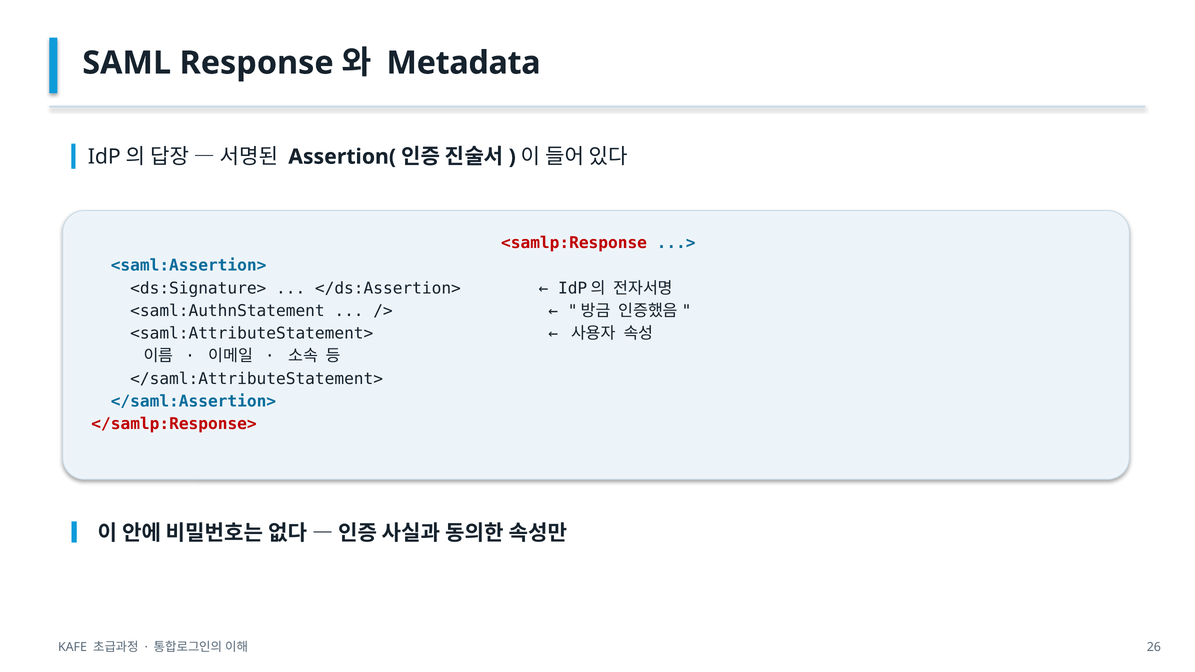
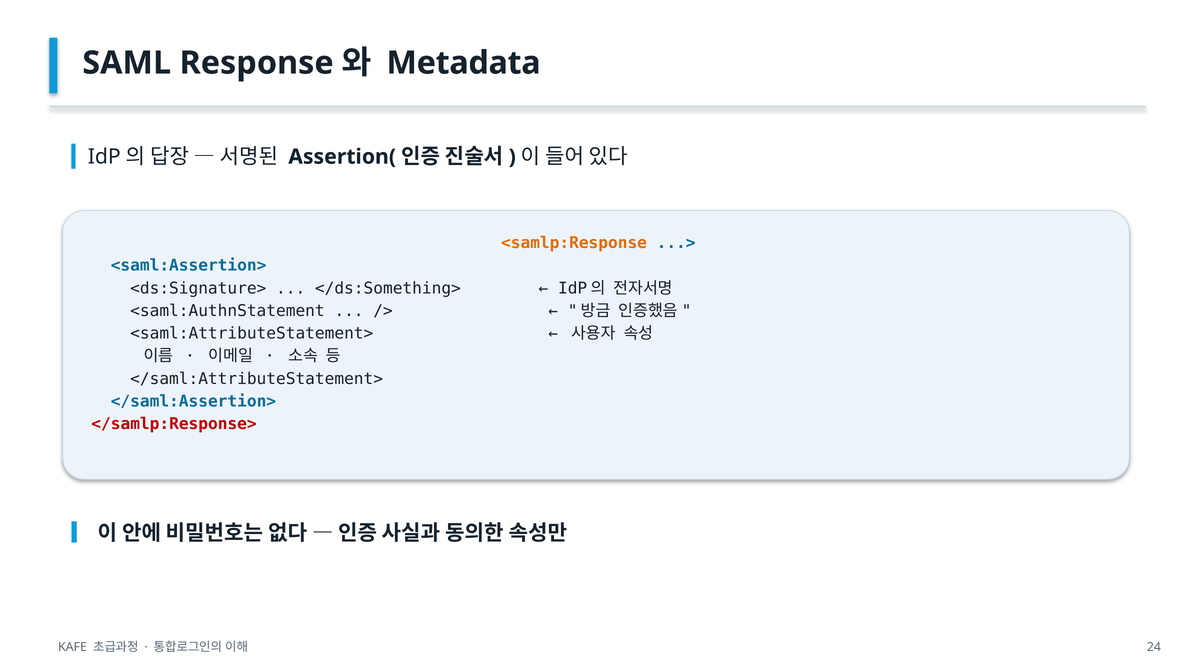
<samlp:Response colour: red -> orange
</ds:Assertion>: </ds:Assertion> -> </ds:Something>
26: 26 -> 24
